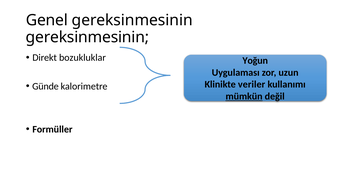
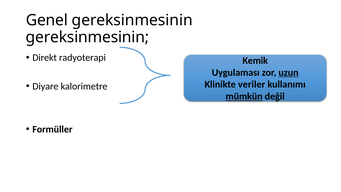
bozukluklar: bozukluklar -> radyoterapi
Yoğun: Yoğun -> Kemik
uzun underline: none -> present
Günde: Günde -> Diyare
